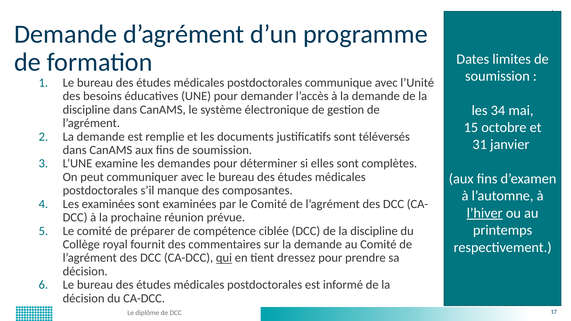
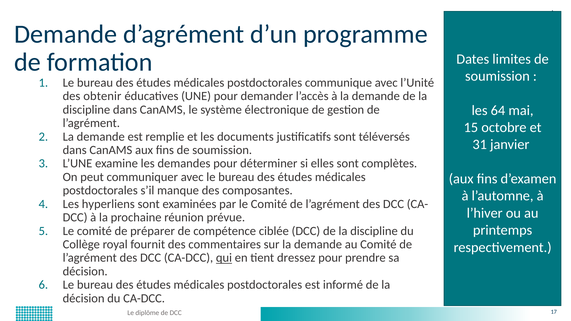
besoins: besoins -> obtenir
34: 34 -> 64
Les examinées: examinées -> hyperliens
l’hiver underline: present -> none
